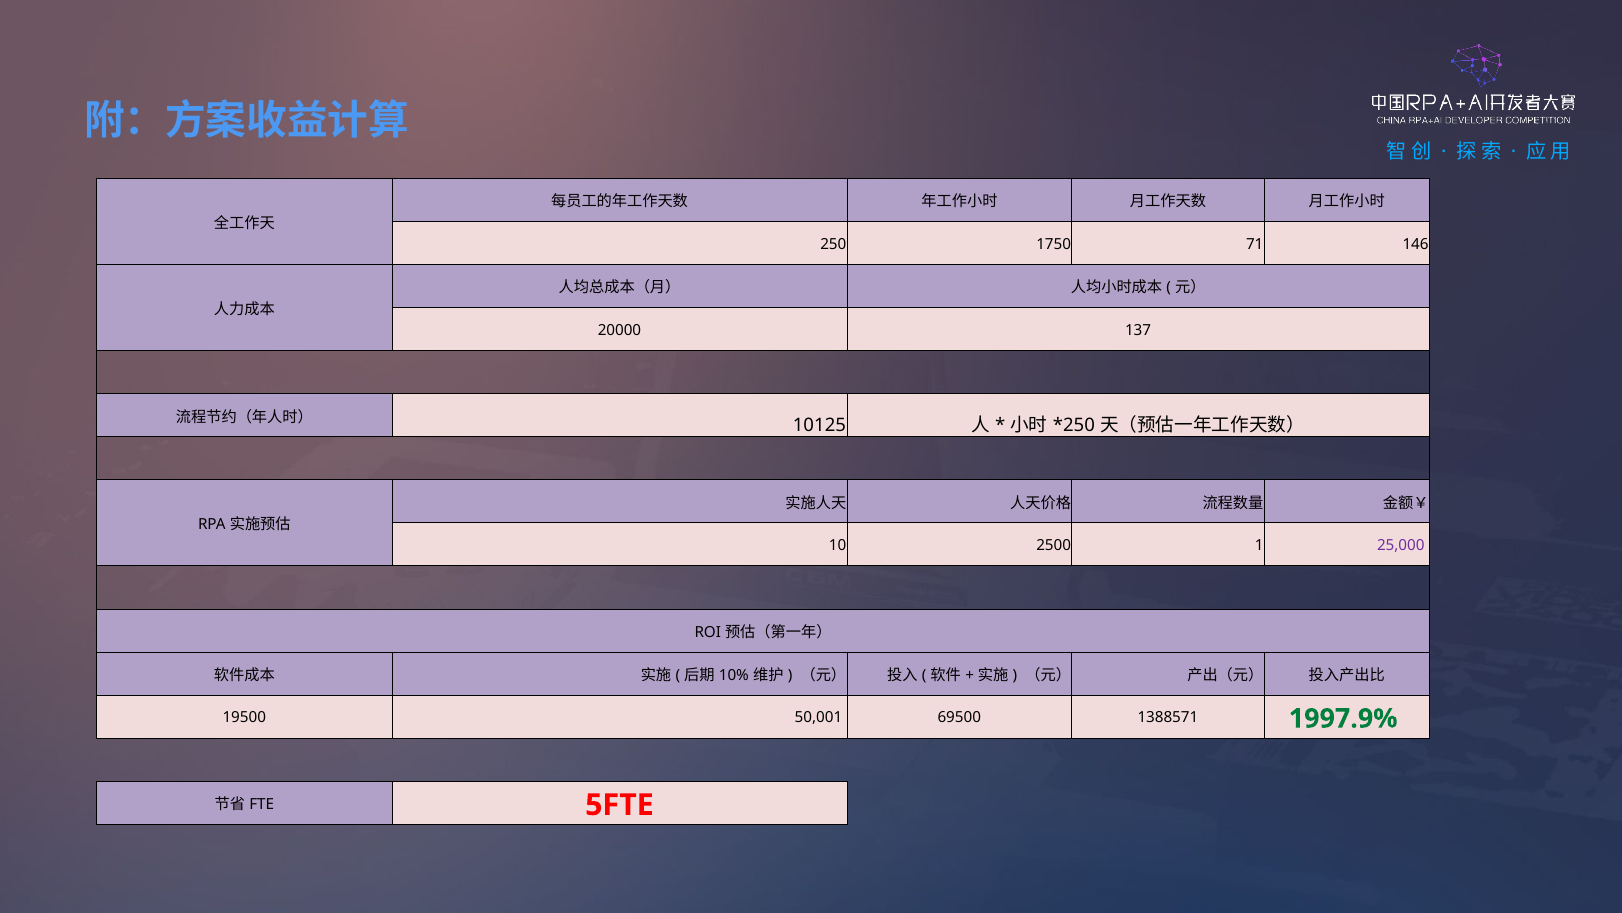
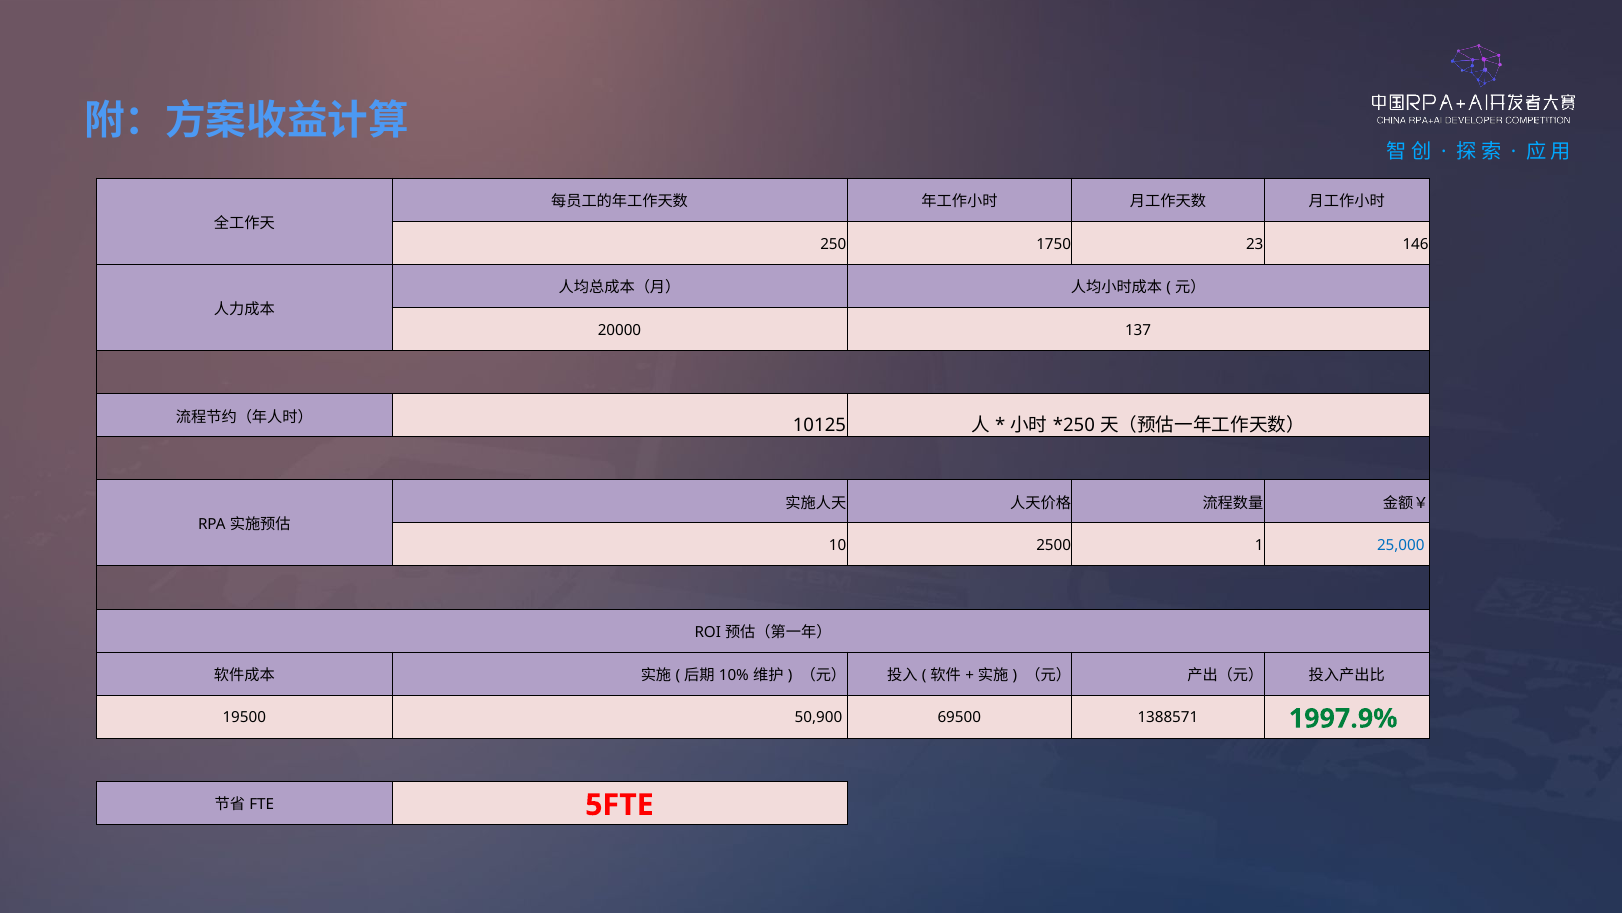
71: 71 -> 23
25,000 colour: purple -> blue
50,001: 50,001 -> 50,900
